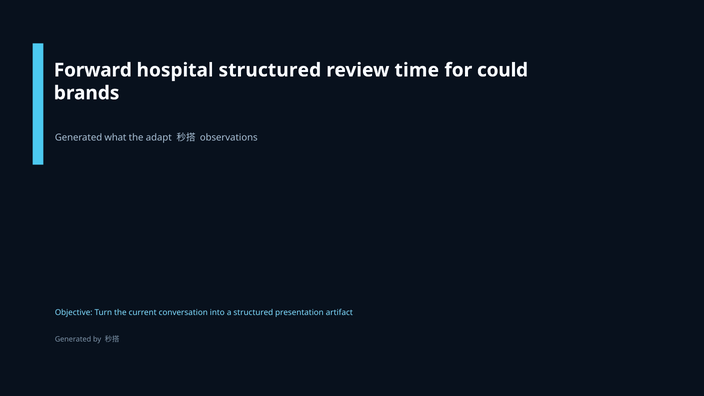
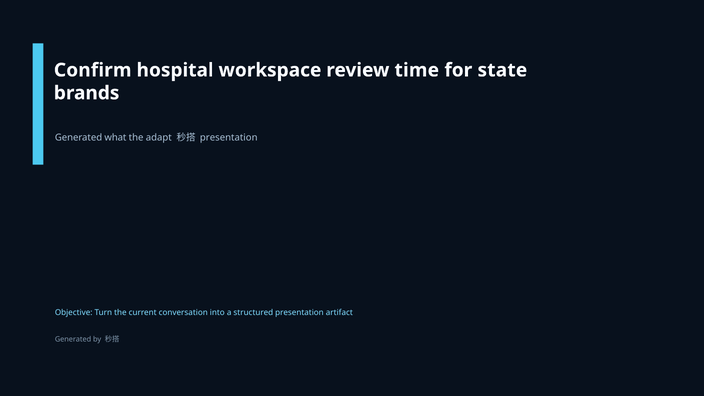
Forward: Forward -> Confirm
hospital structured: structured -> workspace
could: could -> state
observations at (229, 137): observations -> presentation
